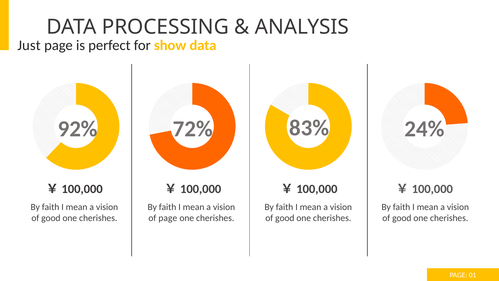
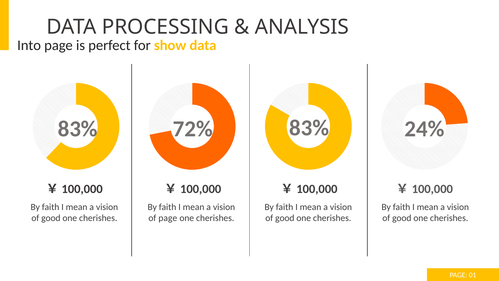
Just: Just -> Into
92% at (78, 129): 92% -> 83%
